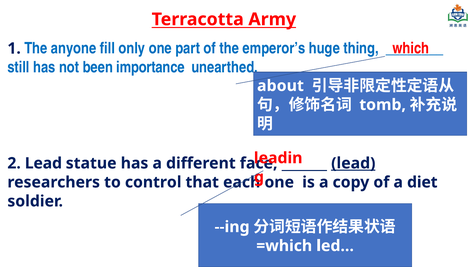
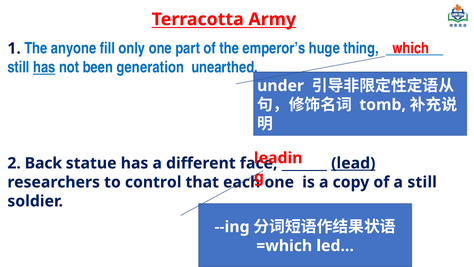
has at (44, 67) underline: none -> present
importance: importance -> generation
about: about -> under
2 Lead: Lead -> Back
a diet: diet -> still
